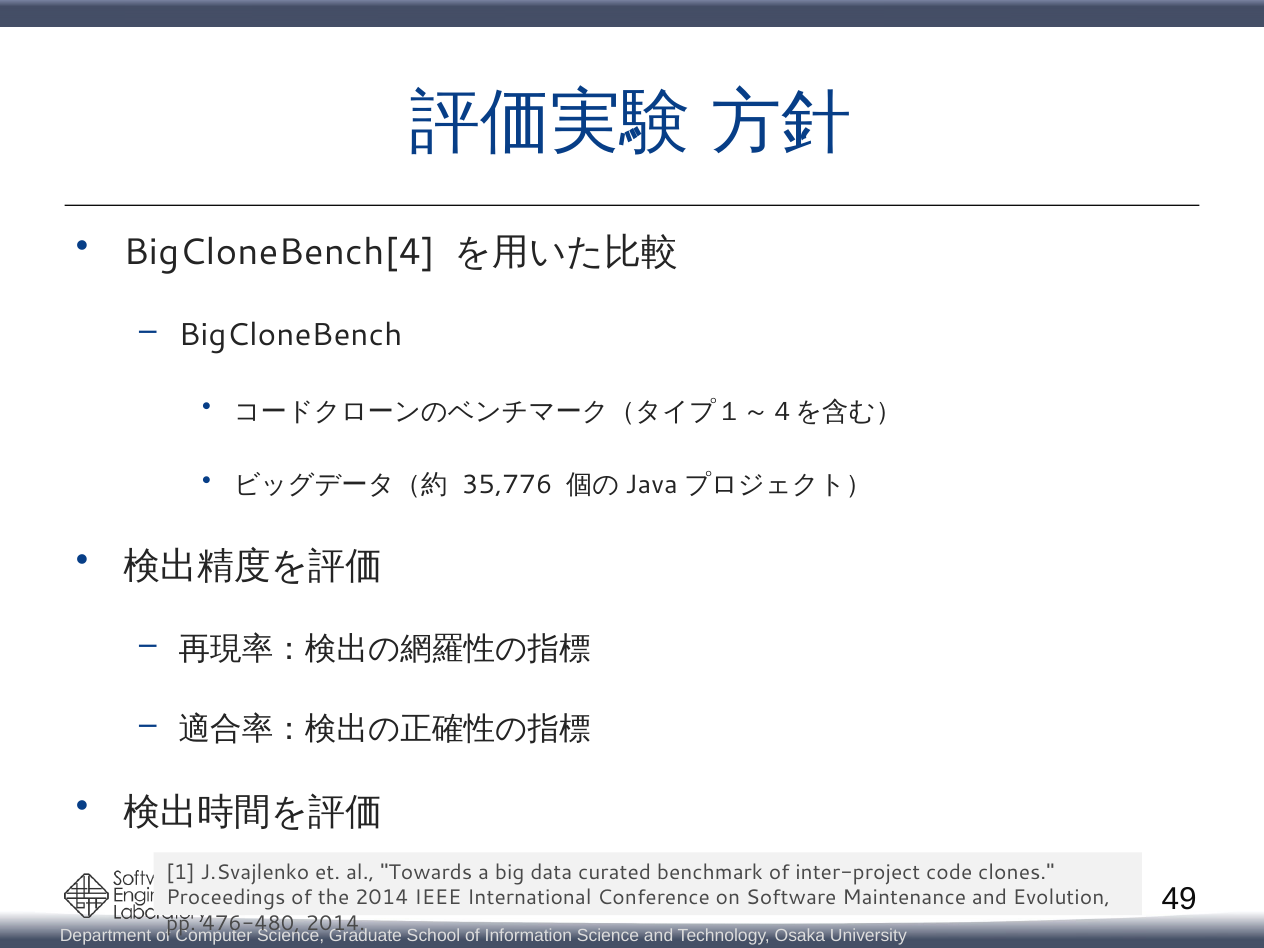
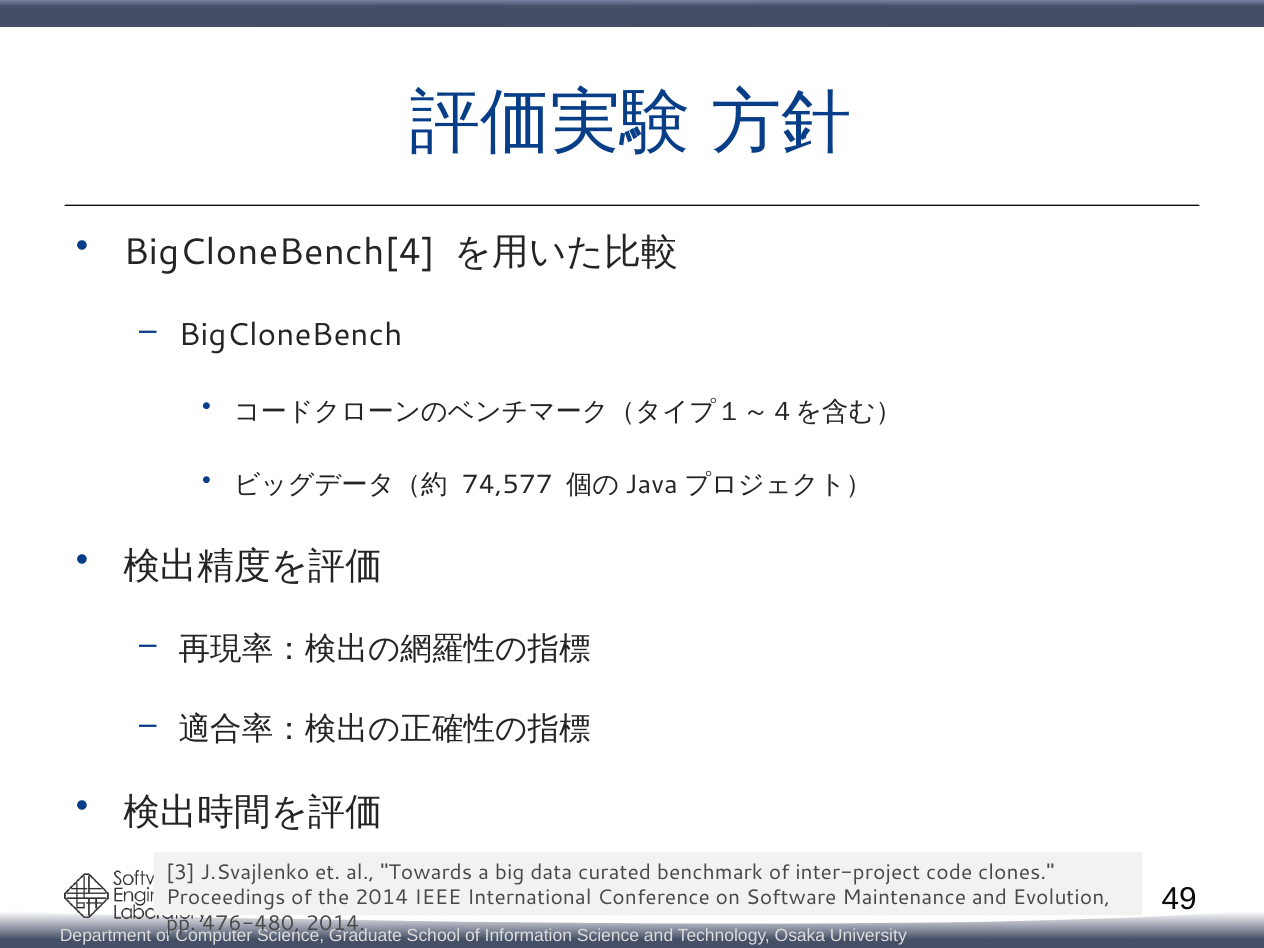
35,776: 35,776 -> 74,577
1: 1 -> 3
